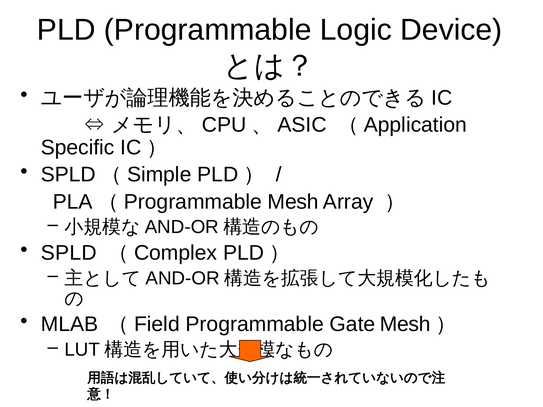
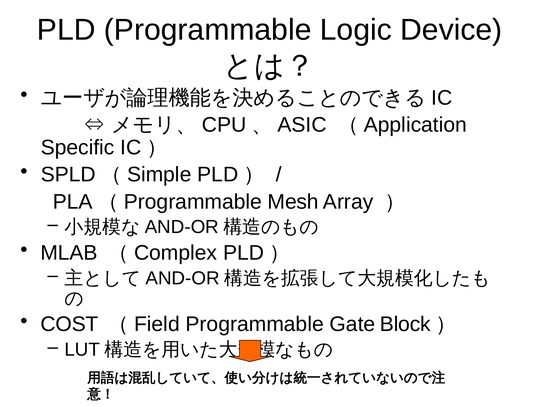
SPLD at (69, 253): SPLD -> MLAB
MLAB: MLAB -> COST
Gate Mesh: Mesh -> Block
